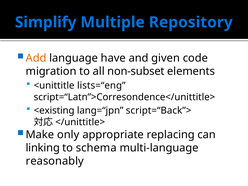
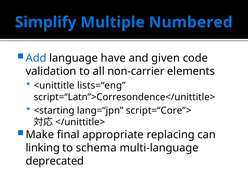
Repository: Repository -> Numbered
Add colour: orange -> blue
migration: migration -> validation
non-subset: non-subset -> non-carrier
<existing: <existing -> <starting
script=“Back”>: script=“Back”> -> script=“Core”>
only: only -> final
reasonably: reasonably -> deprecated
